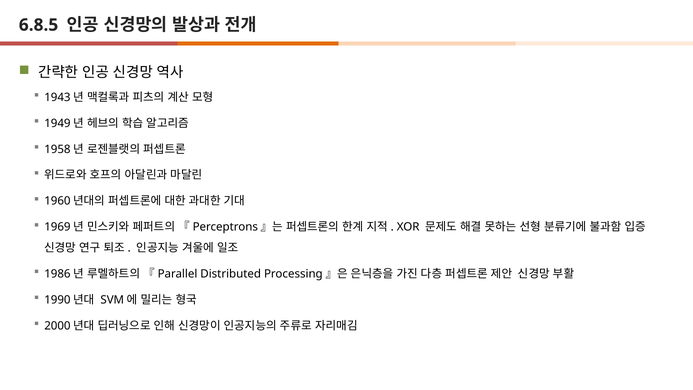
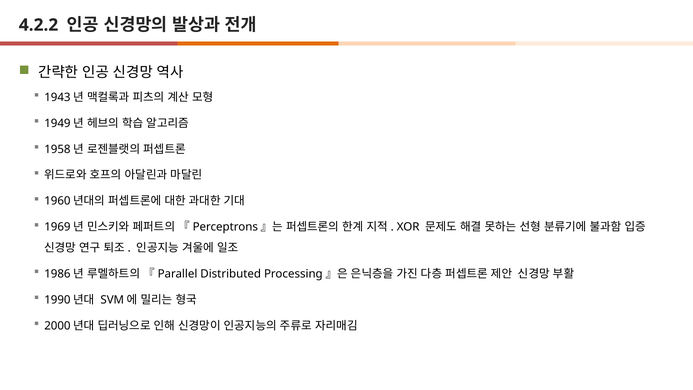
6.8.5: 6.8.5 -> 4.2.2
